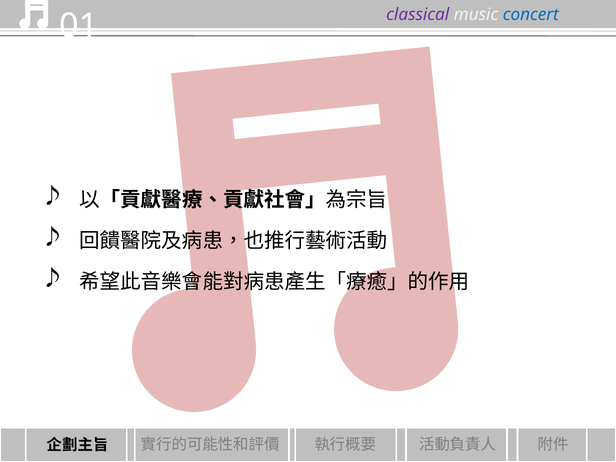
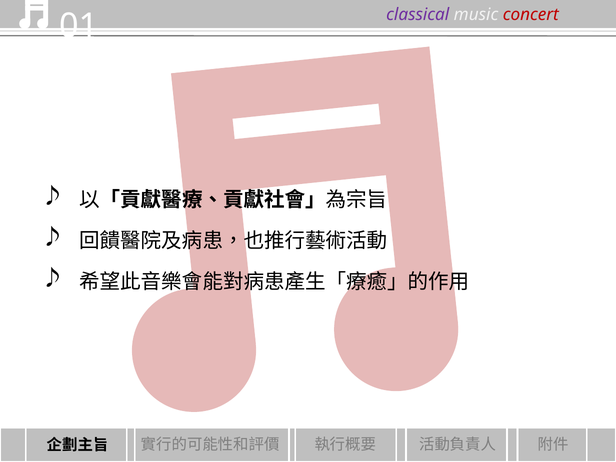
concert colour: blue -> red
